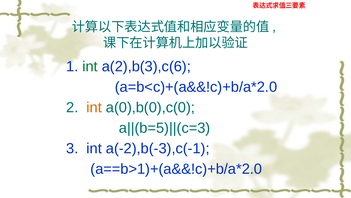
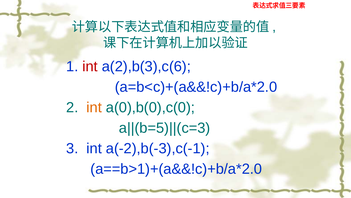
int at (90, 66) colour: green -> red
